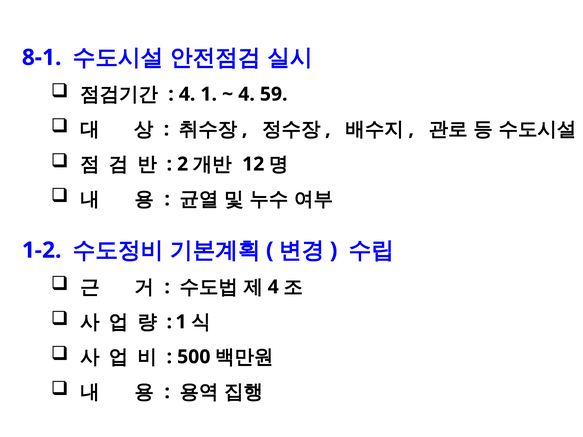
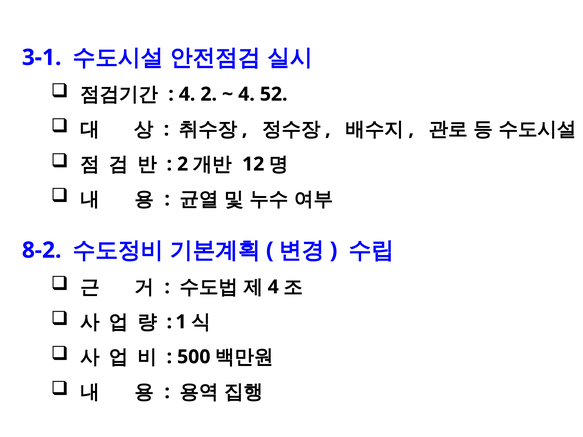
8-1: 8-1 -> 3-1
4 1: 1 -> 2
59: 59 -> 52
1-2: 1-2 -> 8-2
